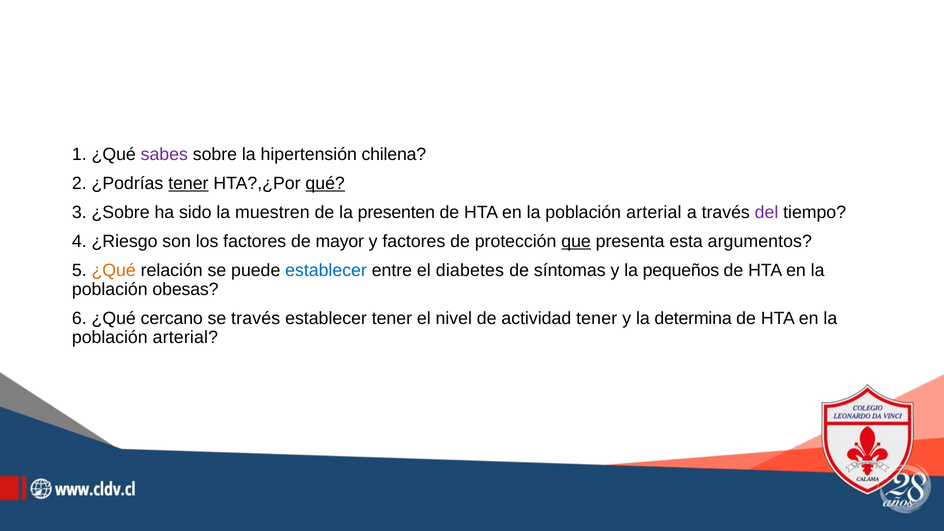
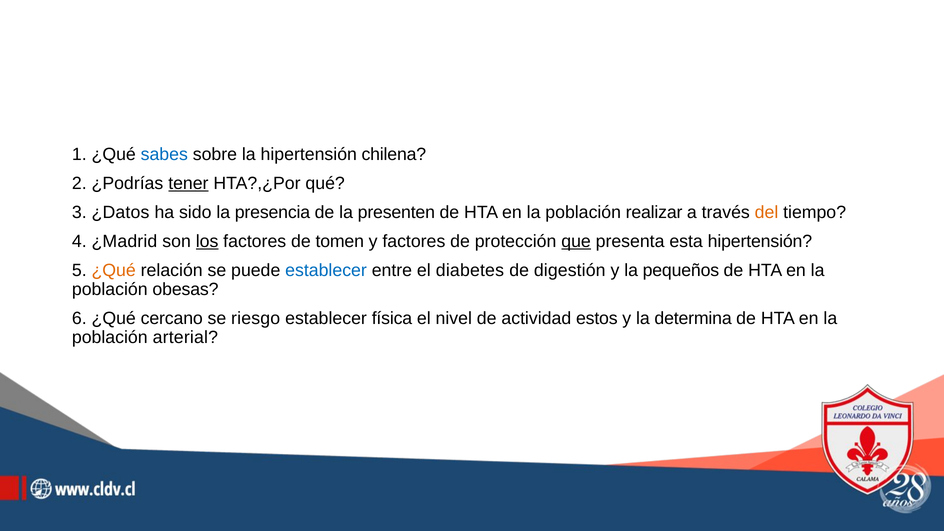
sabes colour: purple -> blue
qué underline: present -> none
¿Sobre: ¿Sobre -> ¿Datos
muestren: muestren -> presencia
arterial at (654, 212): arterial -> realizar
del colour: purple -> orange
¿Riesgo: ¿Riesgo -> ¿Madrid
los underline: none -> present
mayor: mayor -> tomen
esta argumentos: argumentos -> hipertensión
síntomas: síntomas -> digestión
se través: través -> riesgo
establecer tener: tener -> física
actividad tener: tener -> estos
